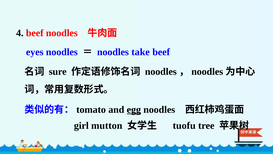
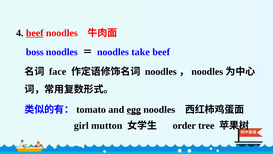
beef at (35, 33) underline: none -> present
eyes: eyes -> boss
sure: sure -> face
tuofu: tuofu -> order
